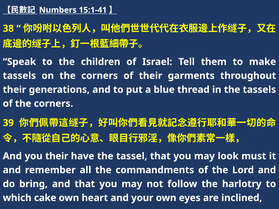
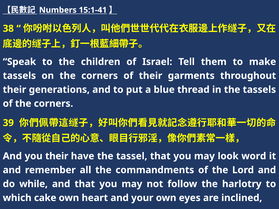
must: must -> word
bring: bring -> while
